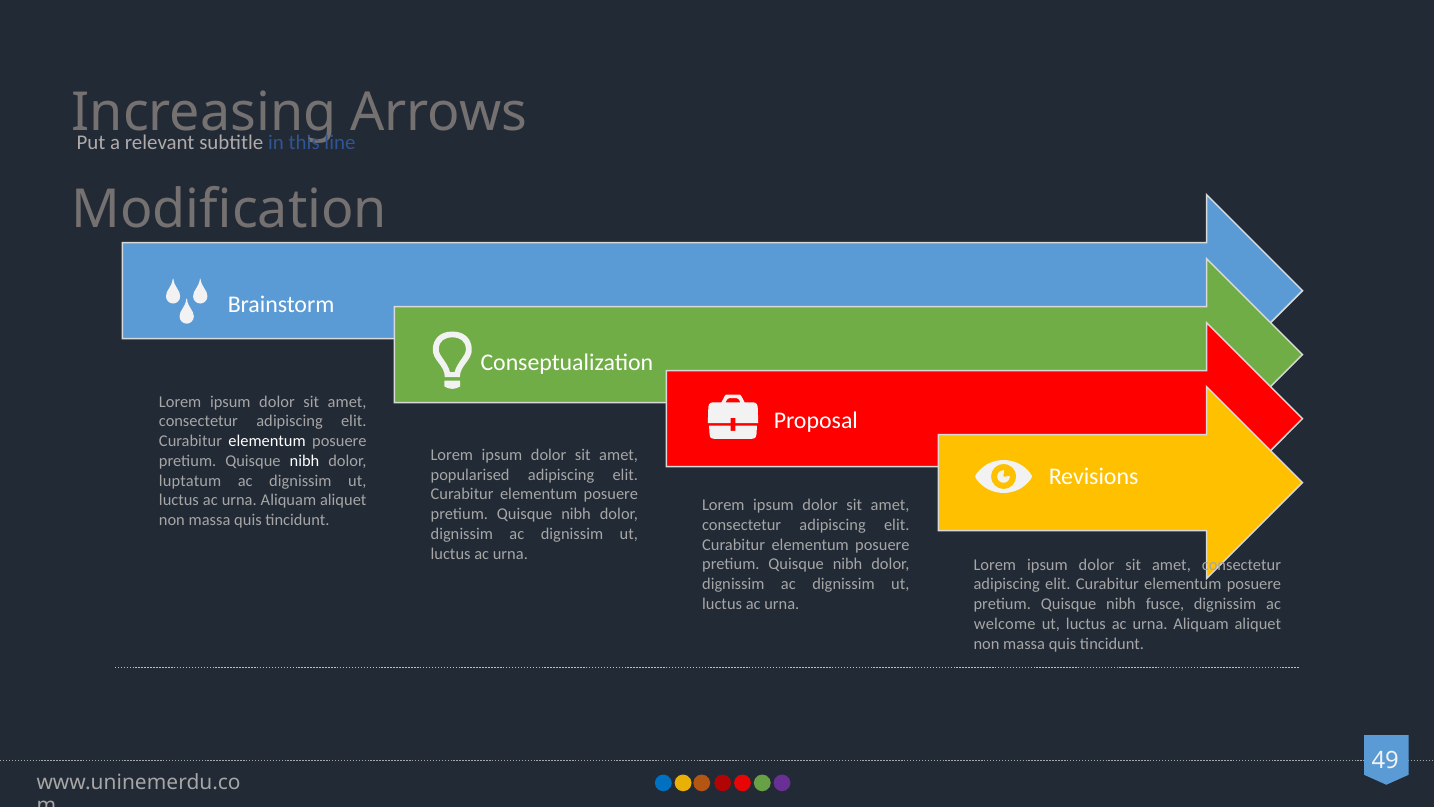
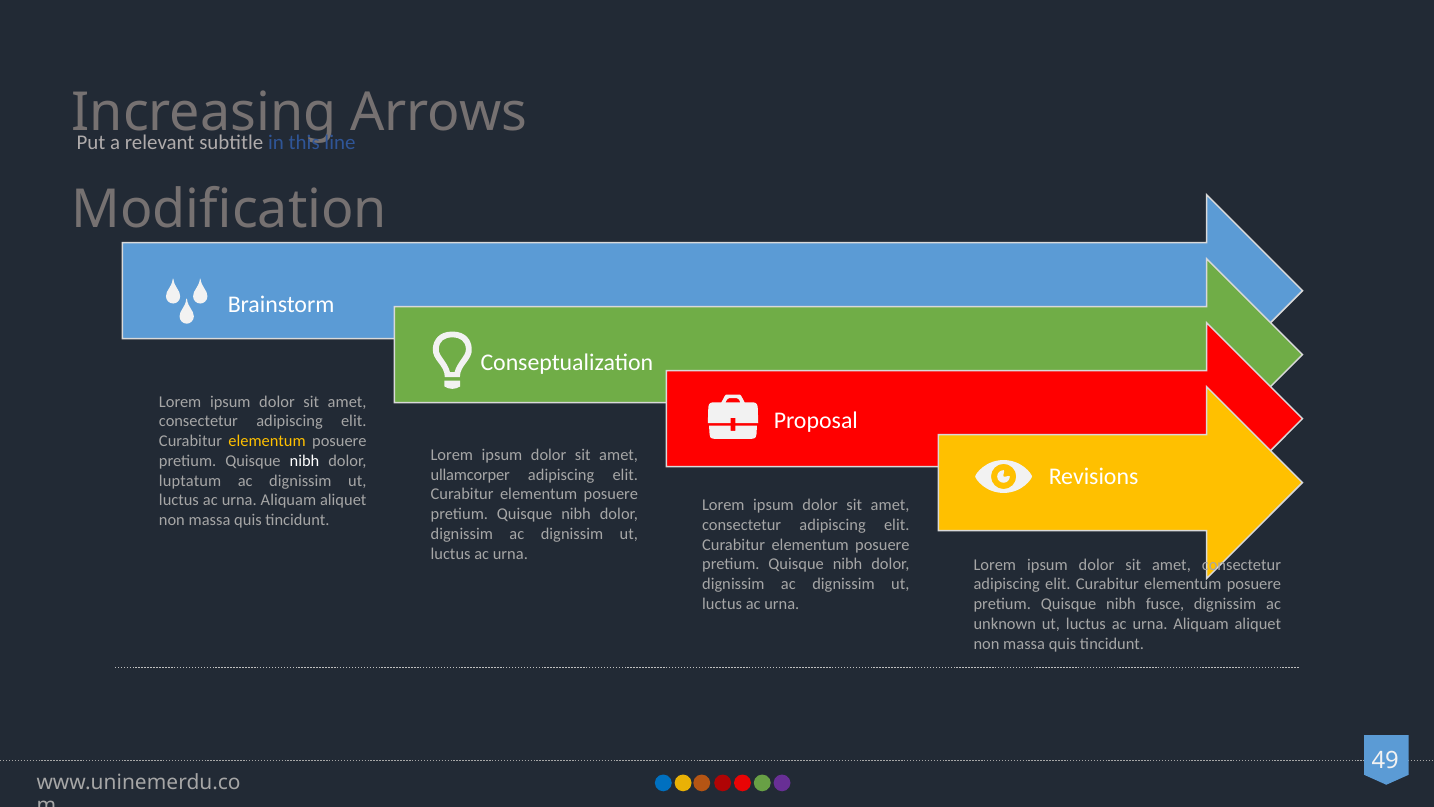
elementum at (267, 441) colour: white -> yellow
popularised: popularised -> ullamcorper
welcome: welcome -> unknown
